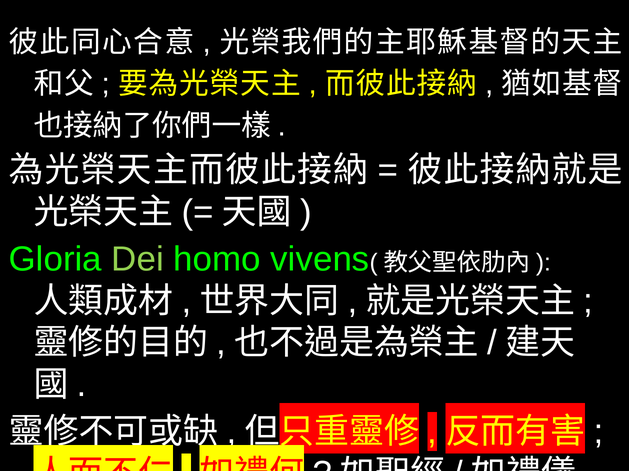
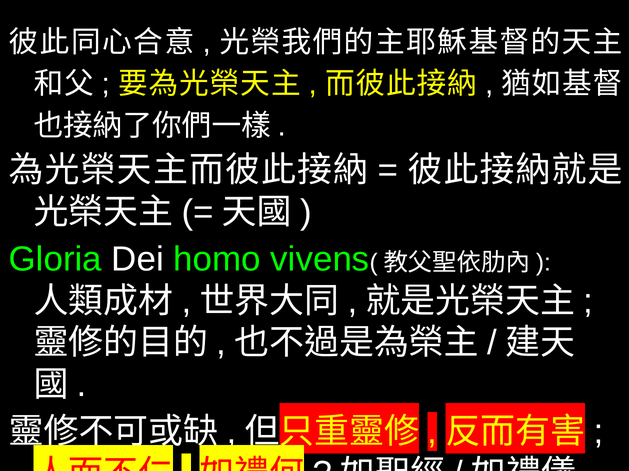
Dei colour: light green -> white
